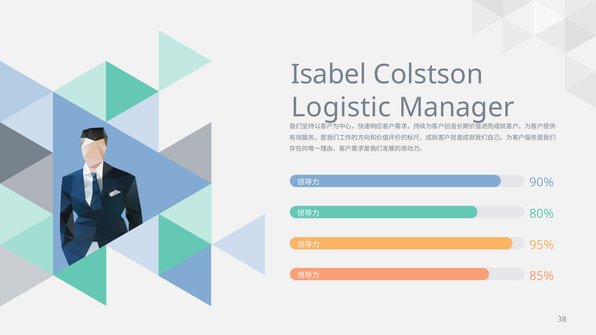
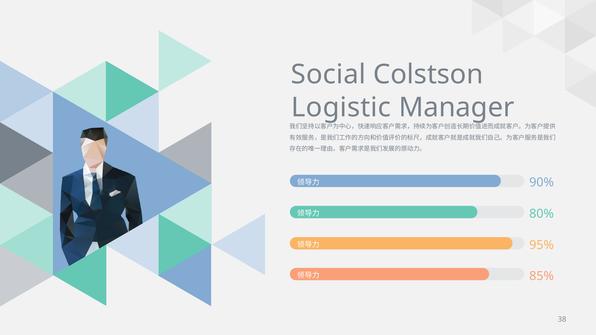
Isabel: Isabel -> Social
